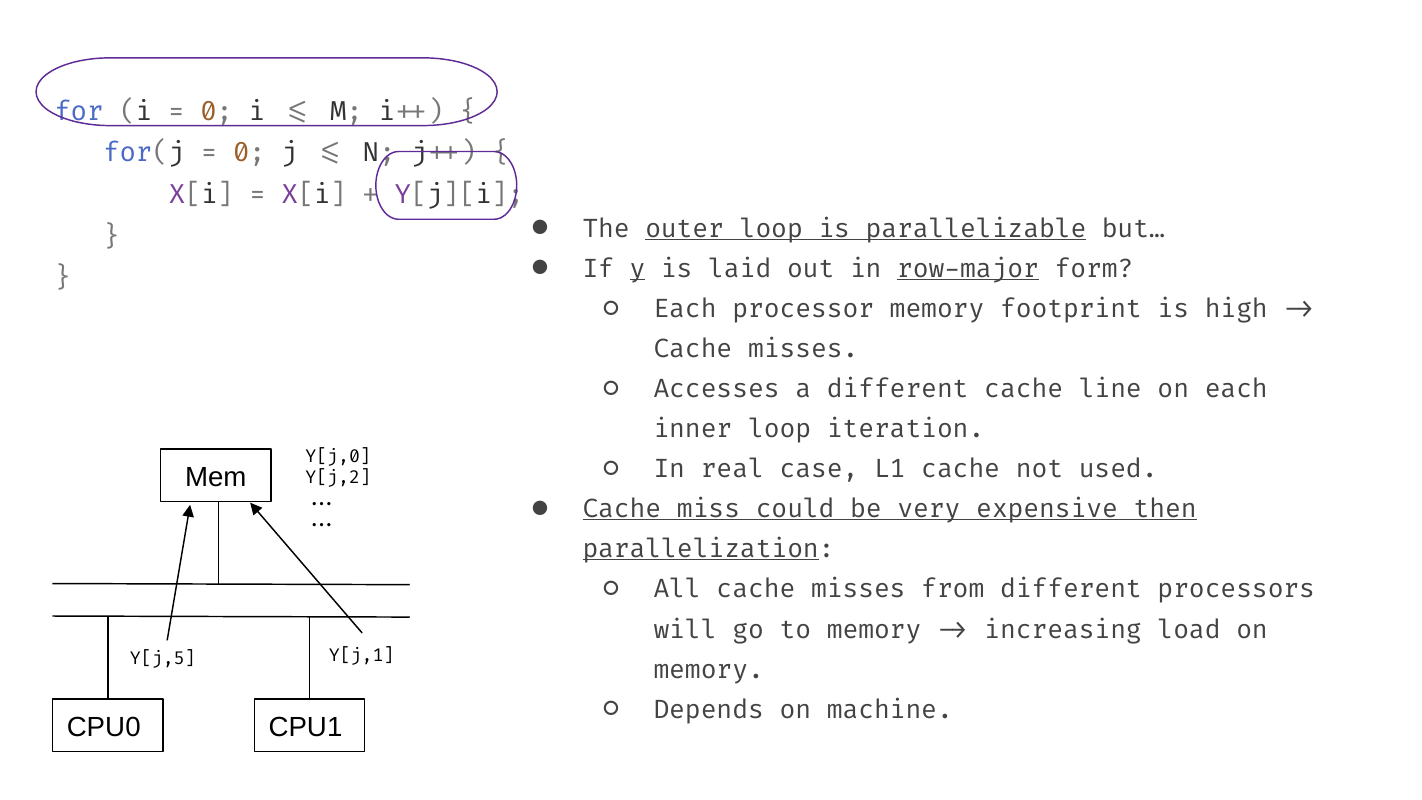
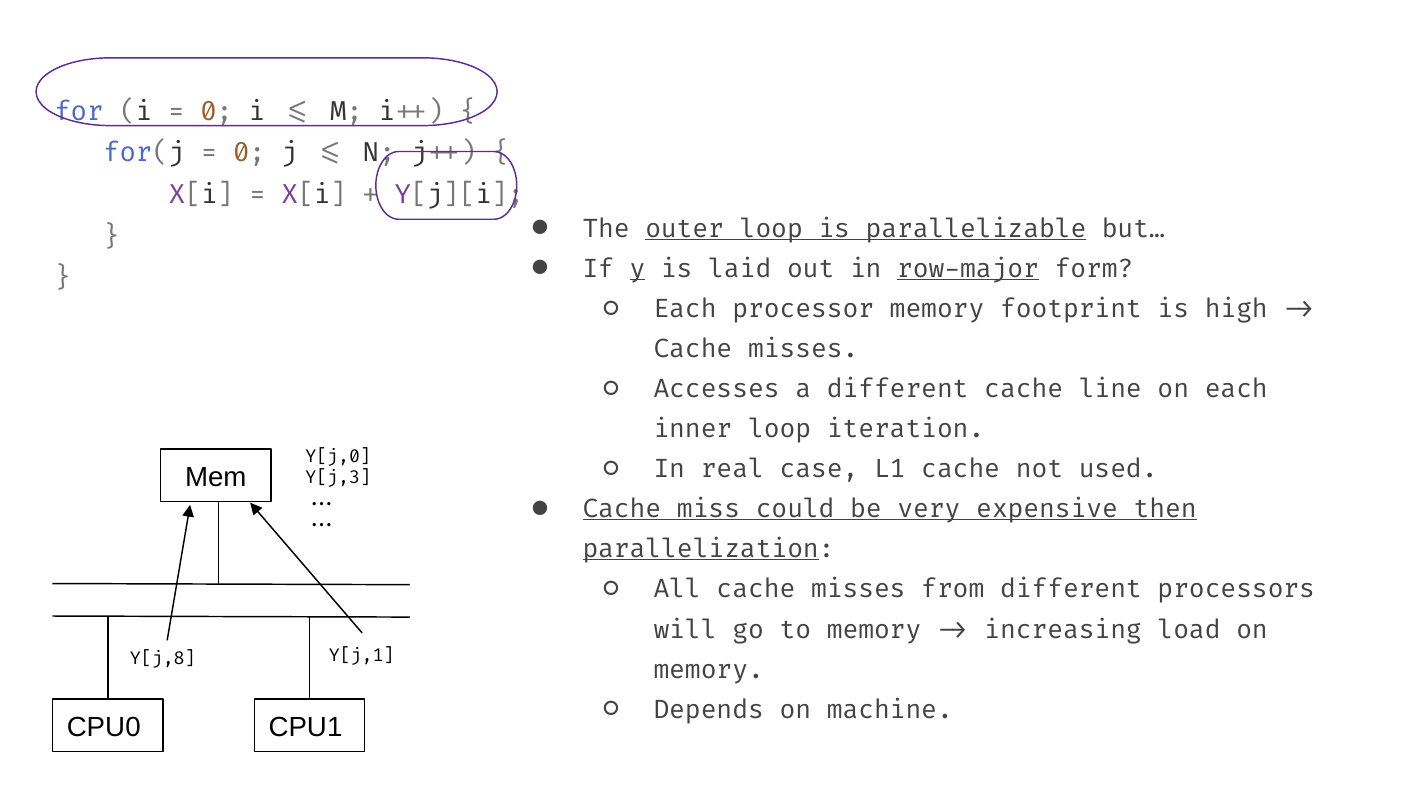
Y[j,2: Y[j,2 -> Y[j,3
Y[j,5: Y[j,5 -> Y[j,8
